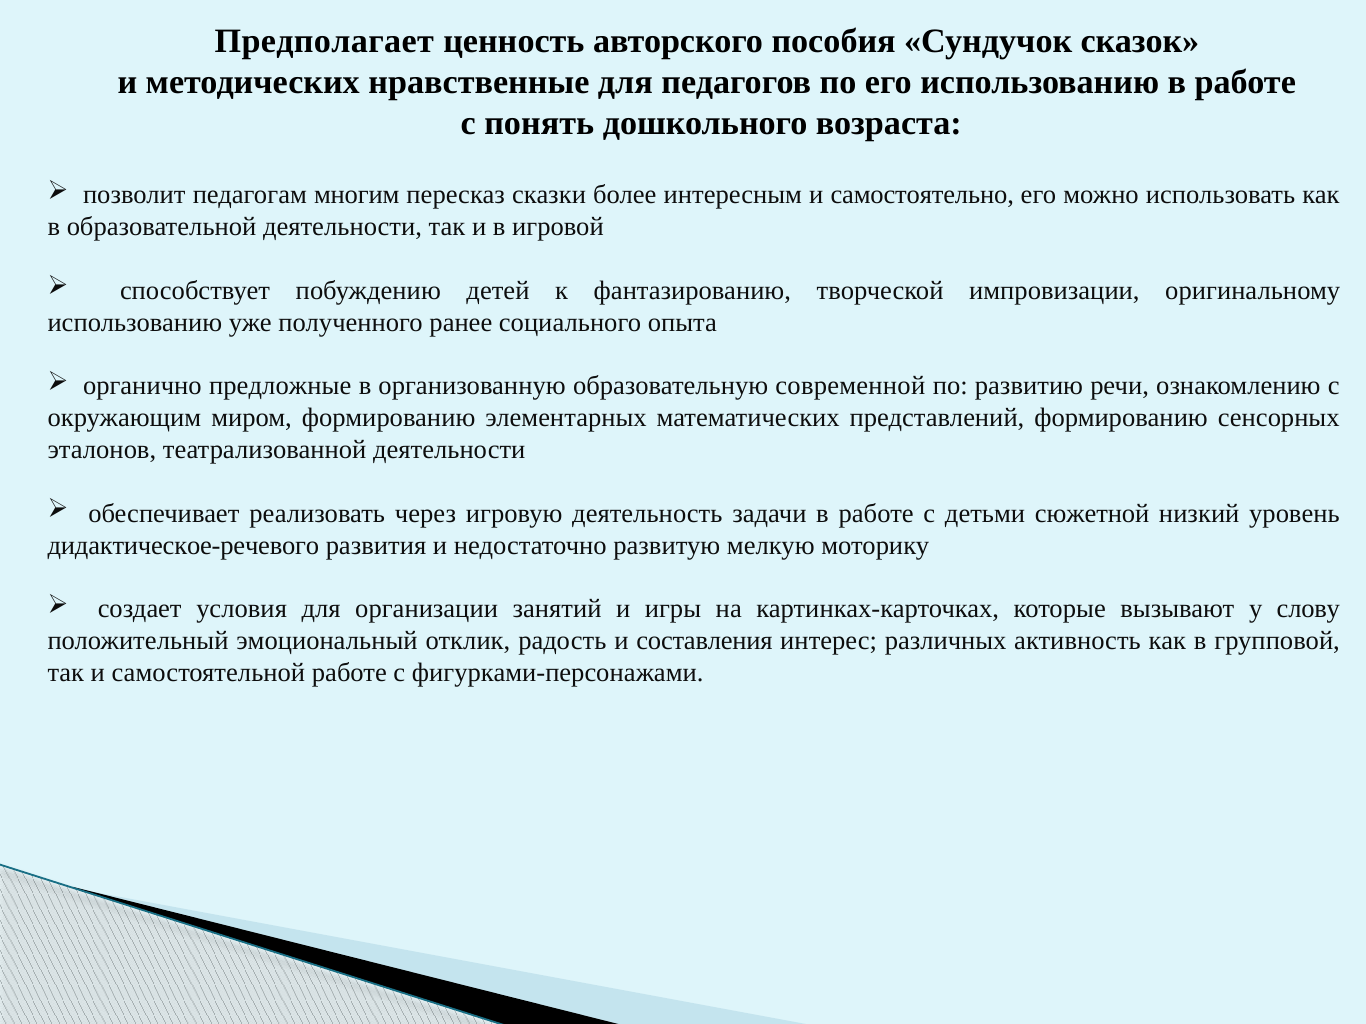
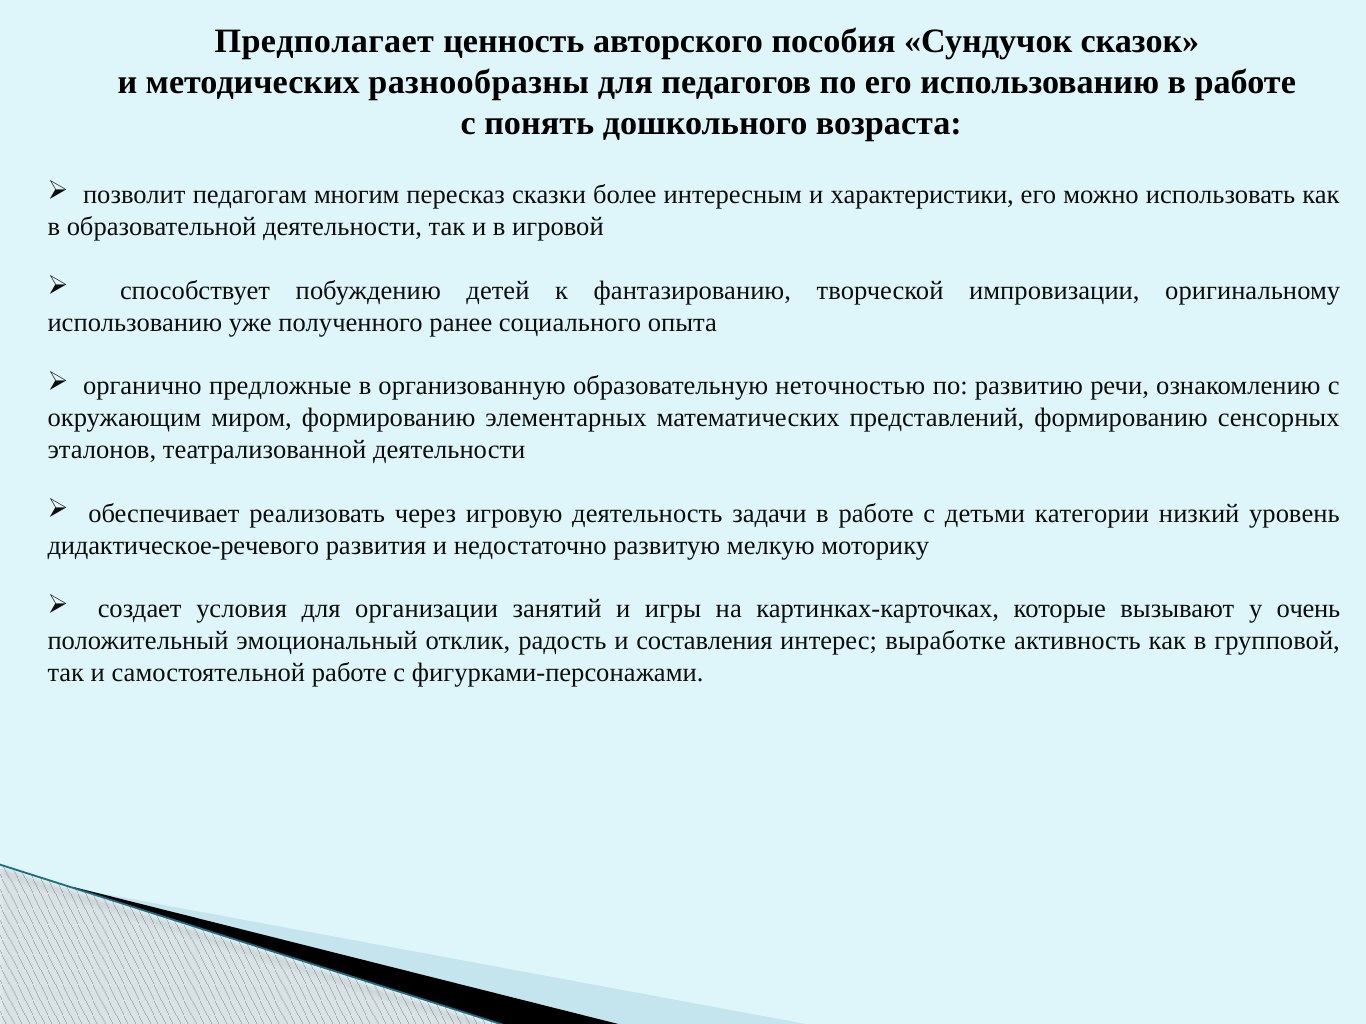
нравственные: нравственные -> разнообразны
самостоятельно: самостоятельно -> характеристики
современной: современной -> неточностью
сюжетной: сюжетной -> категории
слову: слову -> очень
различных: различных -> выработке
